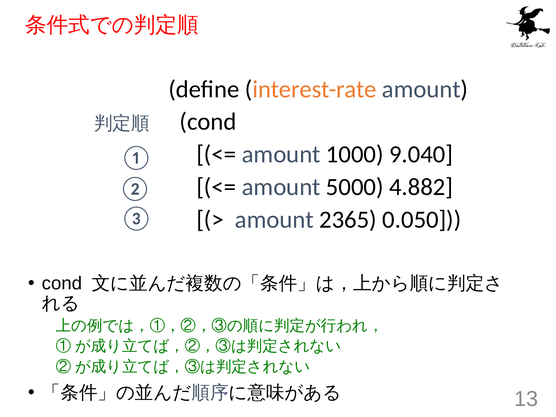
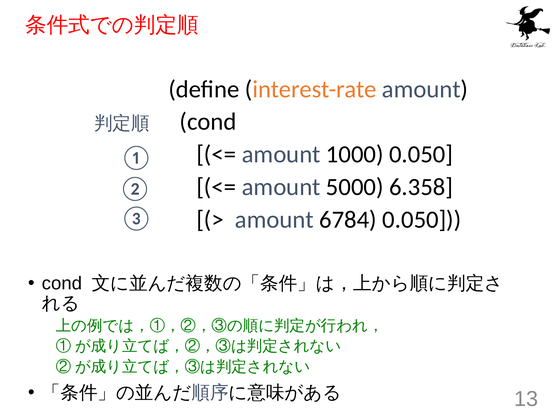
1000 9.040: 9.040 -> 0.050
4.882: 4.882 -> 6.358
2365: 2365 -> 6784
